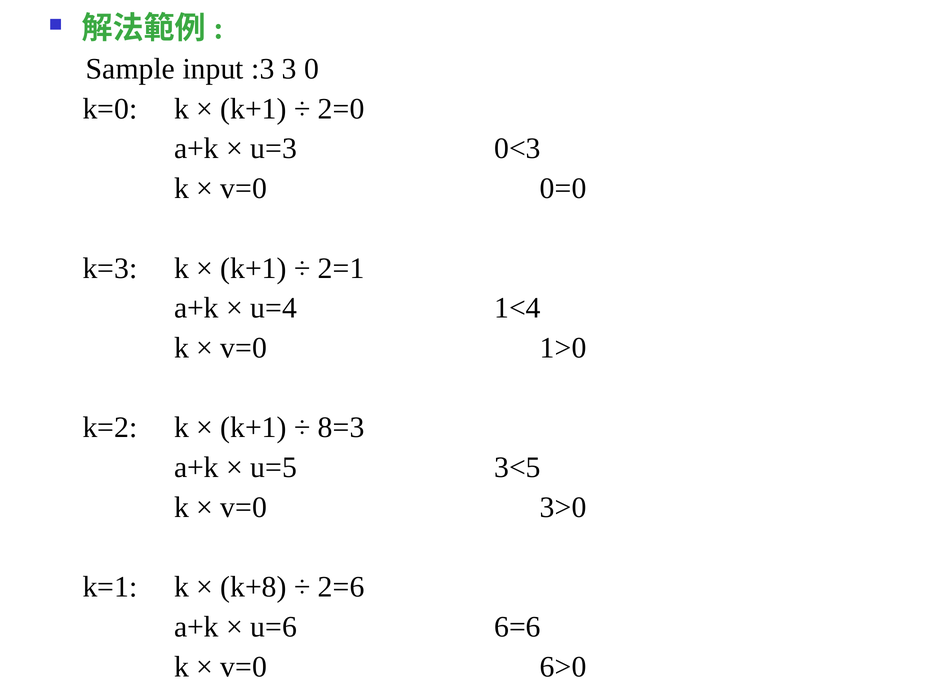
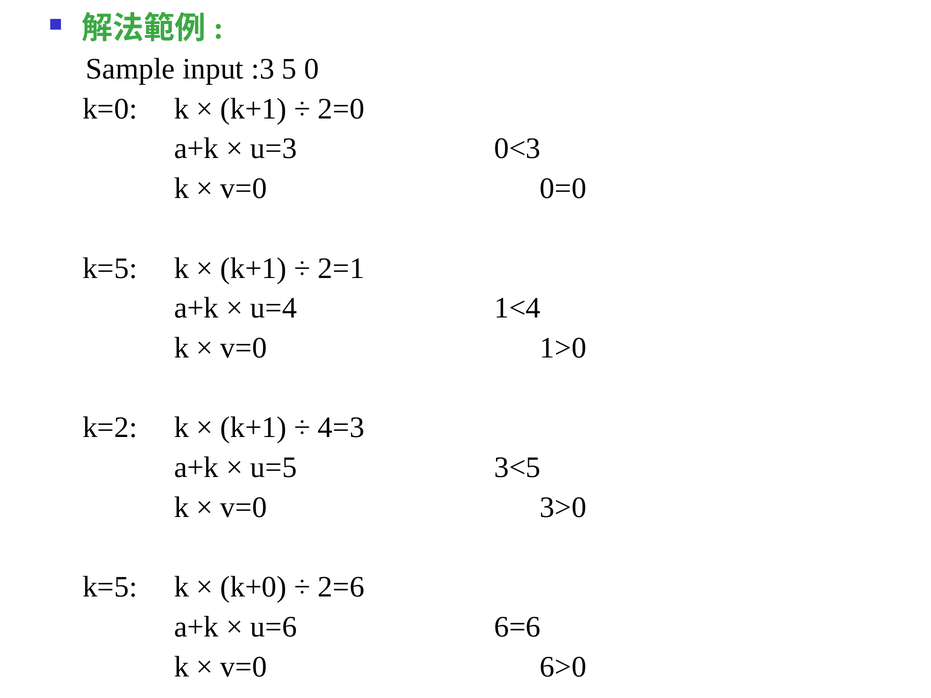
3: 3 -> 5
k=3 at (110, 268): k=3 -> k=5
8=3: 8=3 -> 4=3
k=1 at (110, 587): k=1 -> k=5
k+8: k+8 -> k+0
